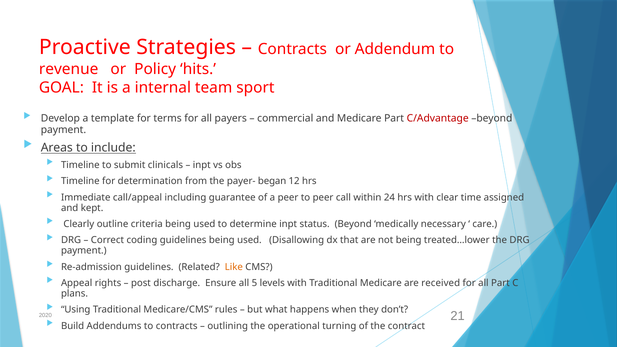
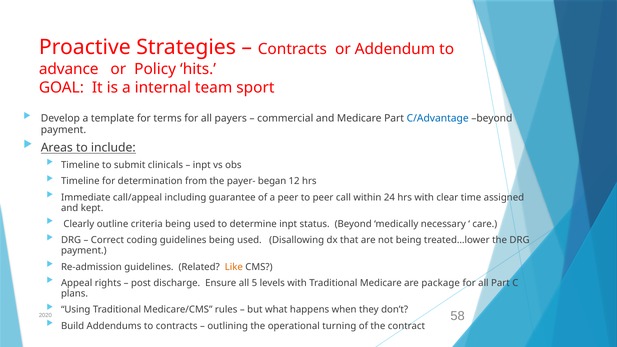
revenue: revenue -> advance
C/Advantage colour: red -> blue
received: received -> package
21: 21 -> 58
